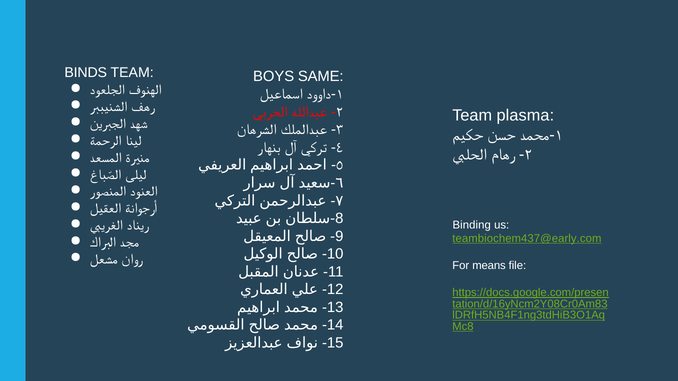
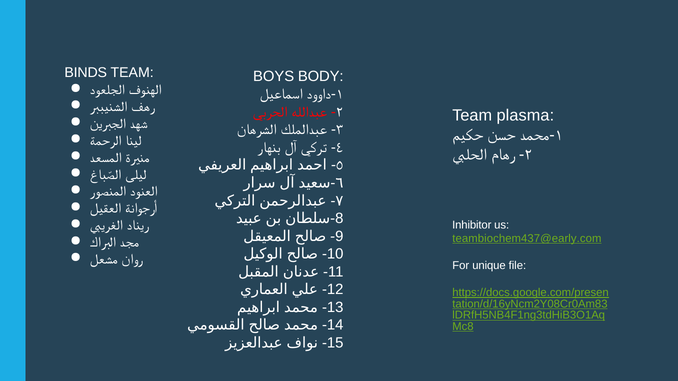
SAME: SAME -> BODY
Binding: Binding -> Inhibitor
means: means -> unique
